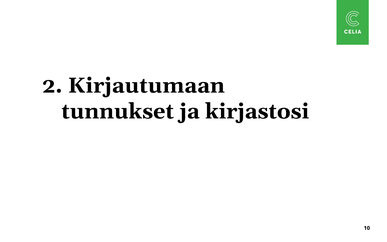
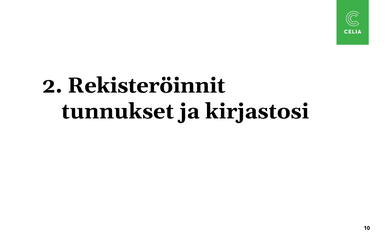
Kirjautumaan: Kirjautumaan -> Rekisteröinnit
